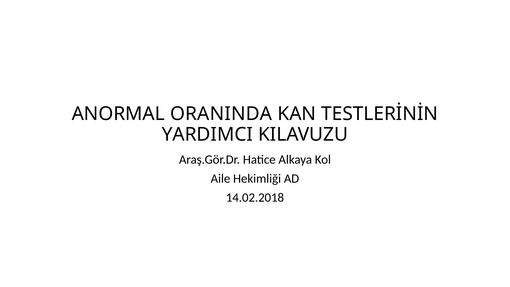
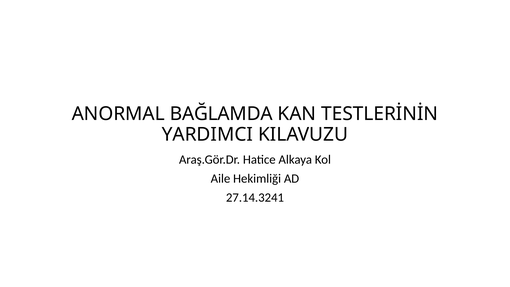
ORANINDA: ORANINDA -> BAĞLAMDA
14.02.2018: 14.02.2018 -> 27.14.3241
